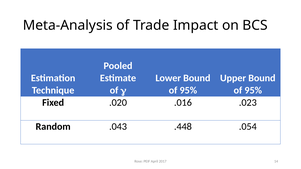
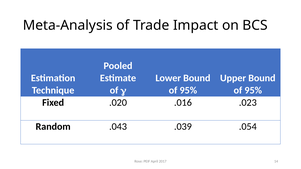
.448: .448 -> .039
